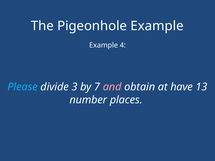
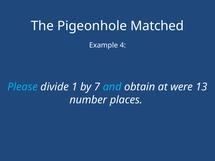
Pigeonhole Example: Example -> Matched
3: 3 -> 1
and colour: pink -> light blue
have: have -> were
